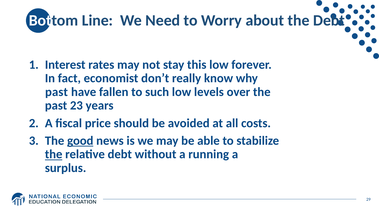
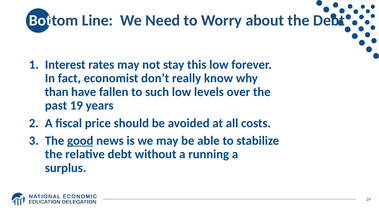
past at (57, 92): past -> than
23: 23 -> 19
the at (54, 154) underline: present -> none
